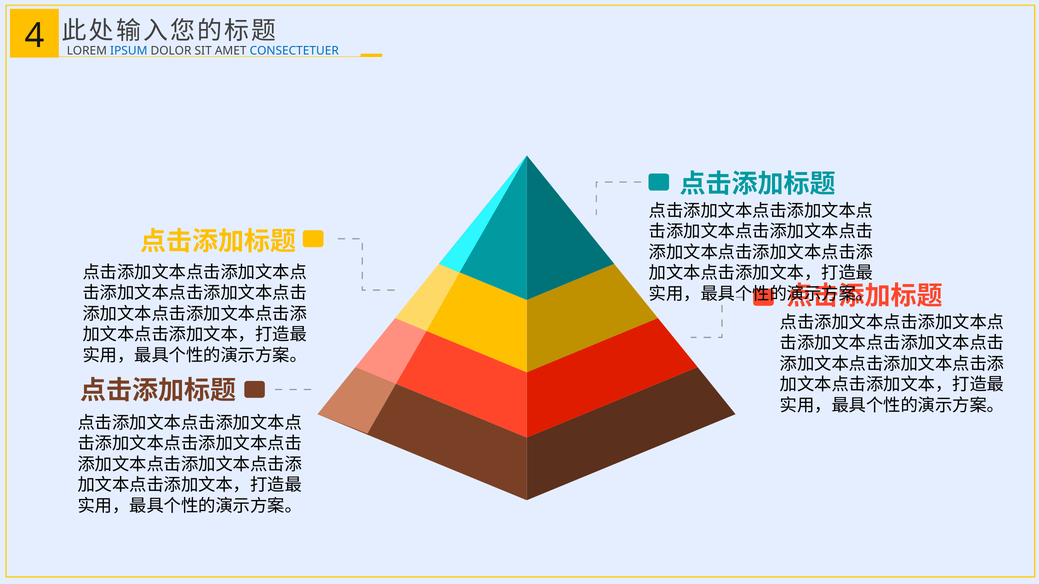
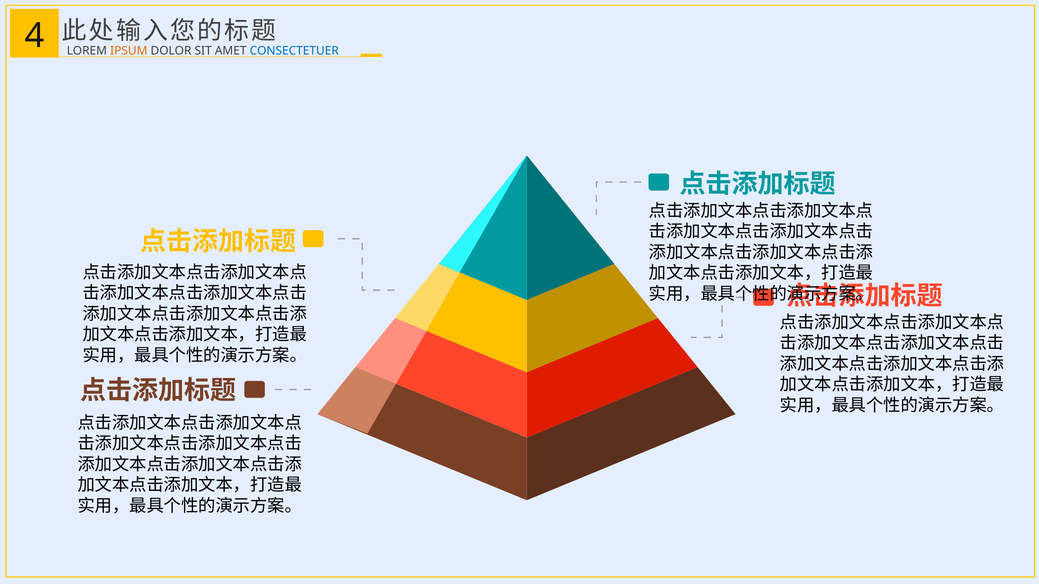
IPSUM colour: blue -> orange
